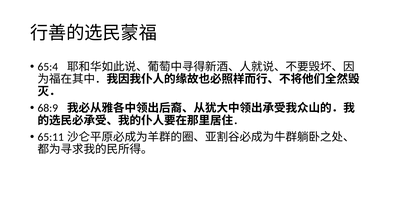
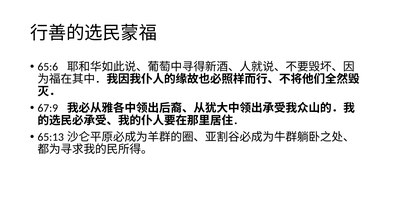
65:4: 65:4 -> 65:6
68:9: 68:9 -> 67:9
65:11: 65:11 -> 65:13
